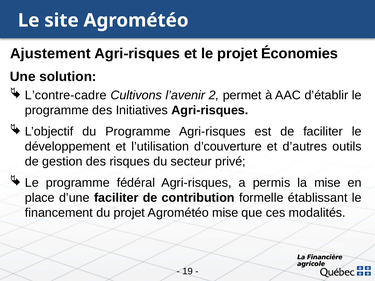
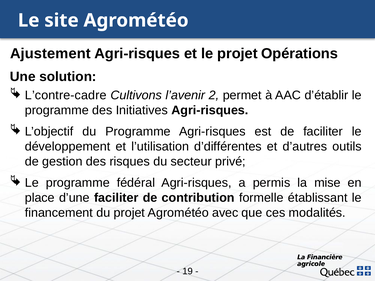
Économies: Économies -> Opérations
d’couverture: d’couverture -> d’différentes
Agrométéo mise: mise -> avec
